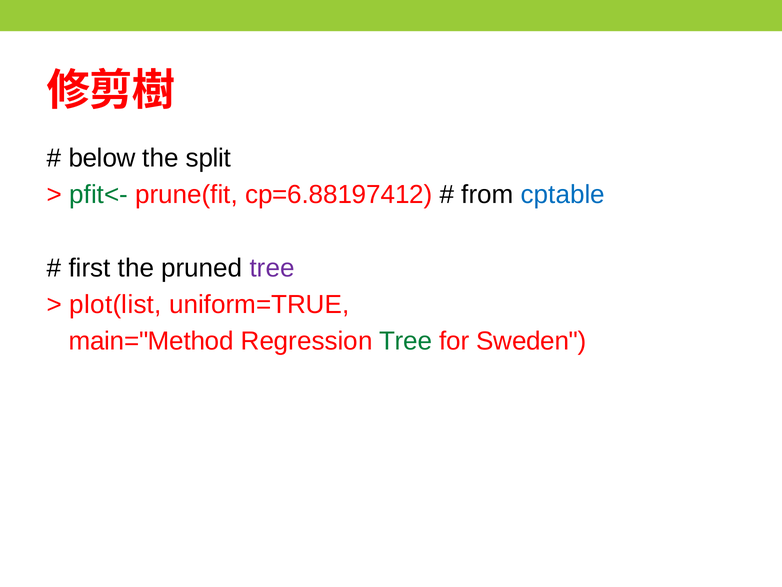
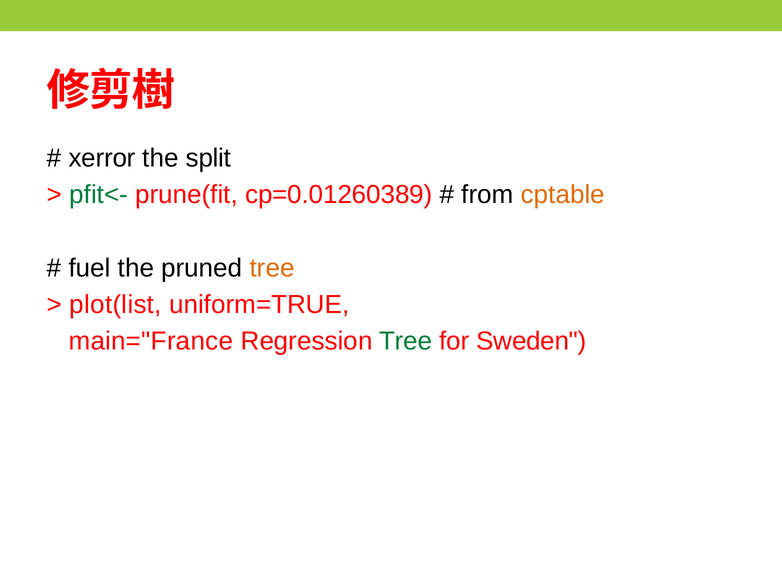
below: below -> xerror
cp=6.88197412: cp=6.88197412 -> cp=0.01260389
cptable colour: blue -> orange
first: first -> fuel
tree at (272, 268) colour: purple -> orange
main="Method: main="Method -> main="France
